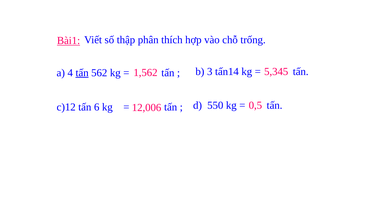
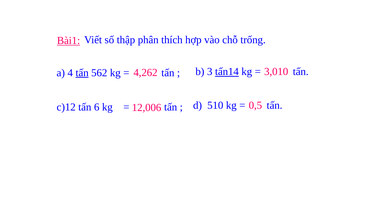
5,345: 5,345 -> 3,010
1,562: 1,562 -> 4,262
tấn14 underline: none -> present
550: 550 -> 510
